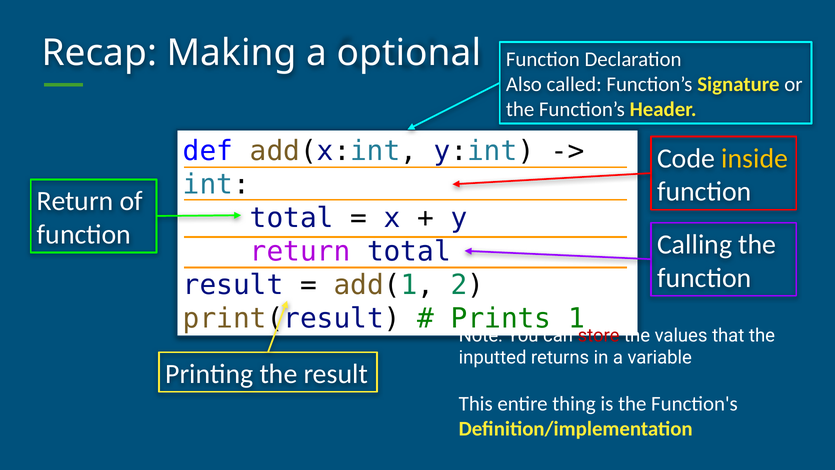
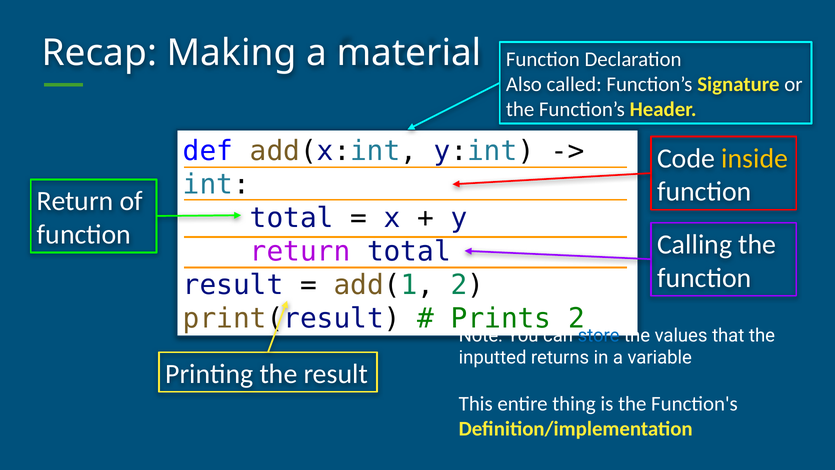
optional: optional -> material
Prints 1: 1 -> 2
store colour: red -> blue
